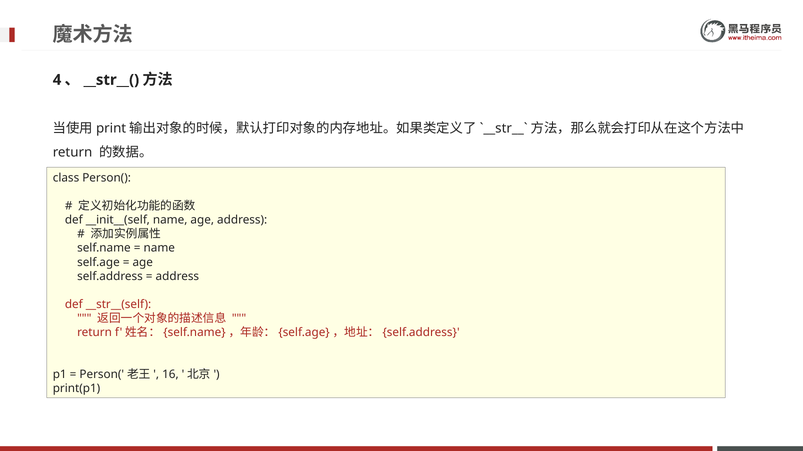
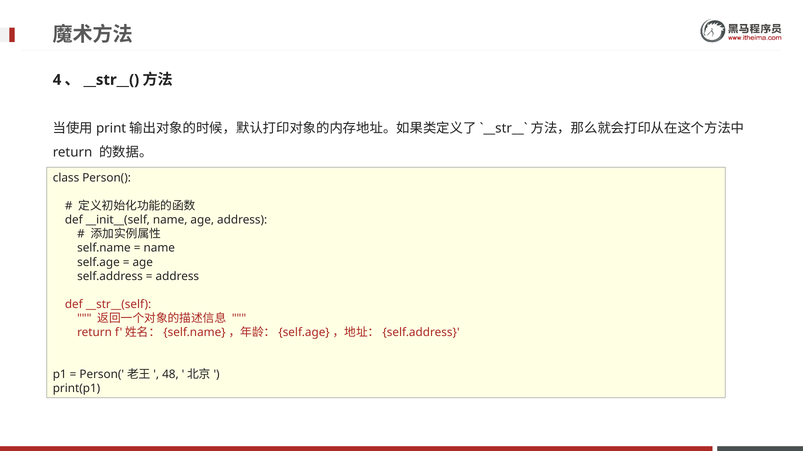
16: 16 -> 48
